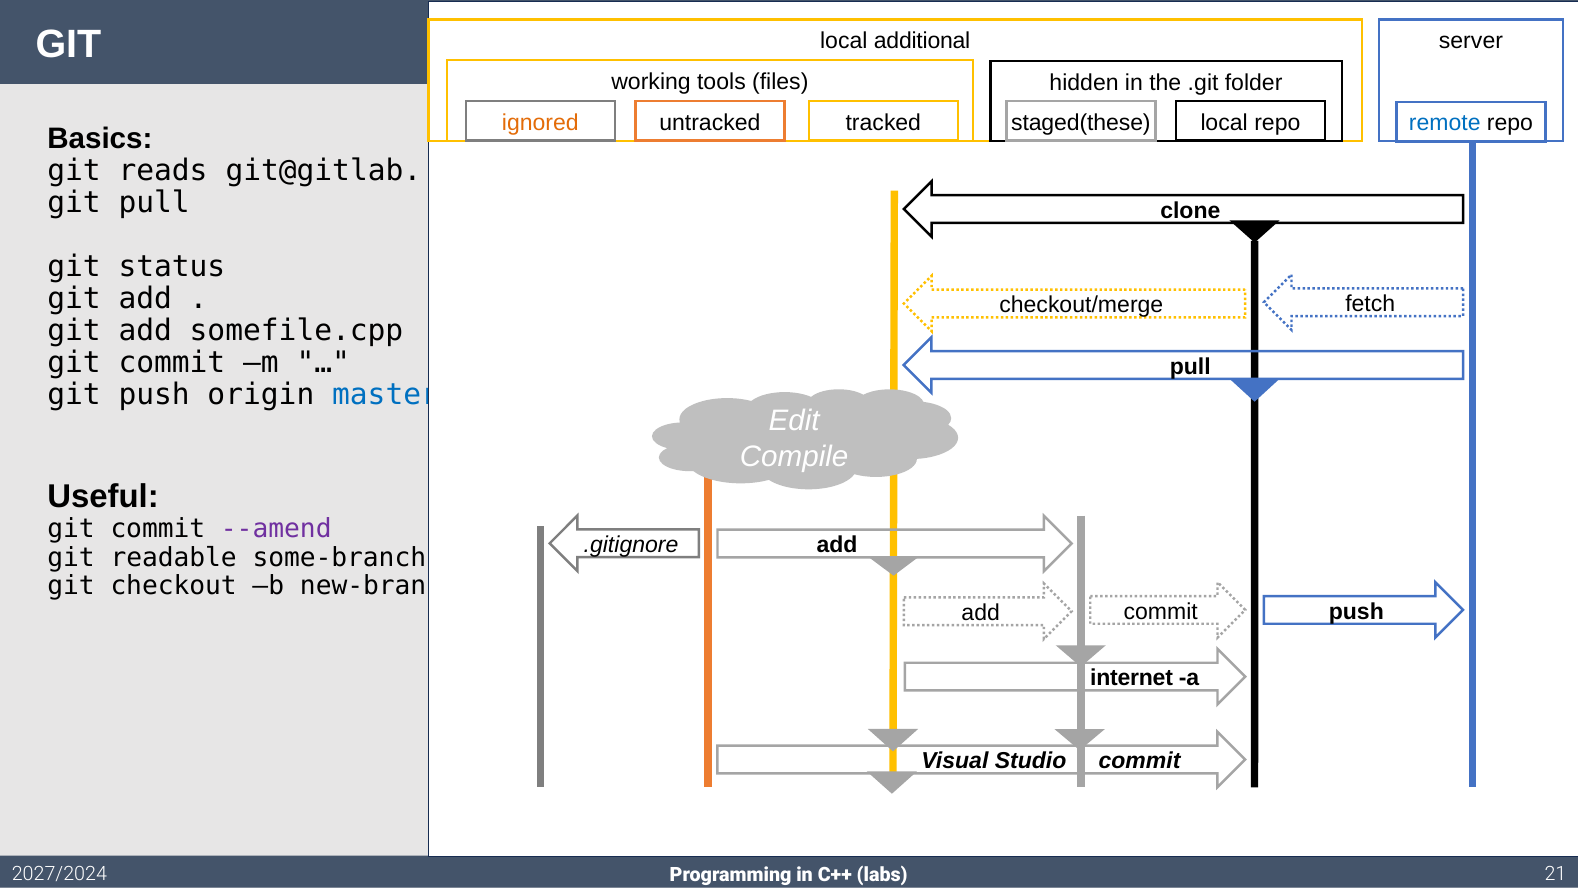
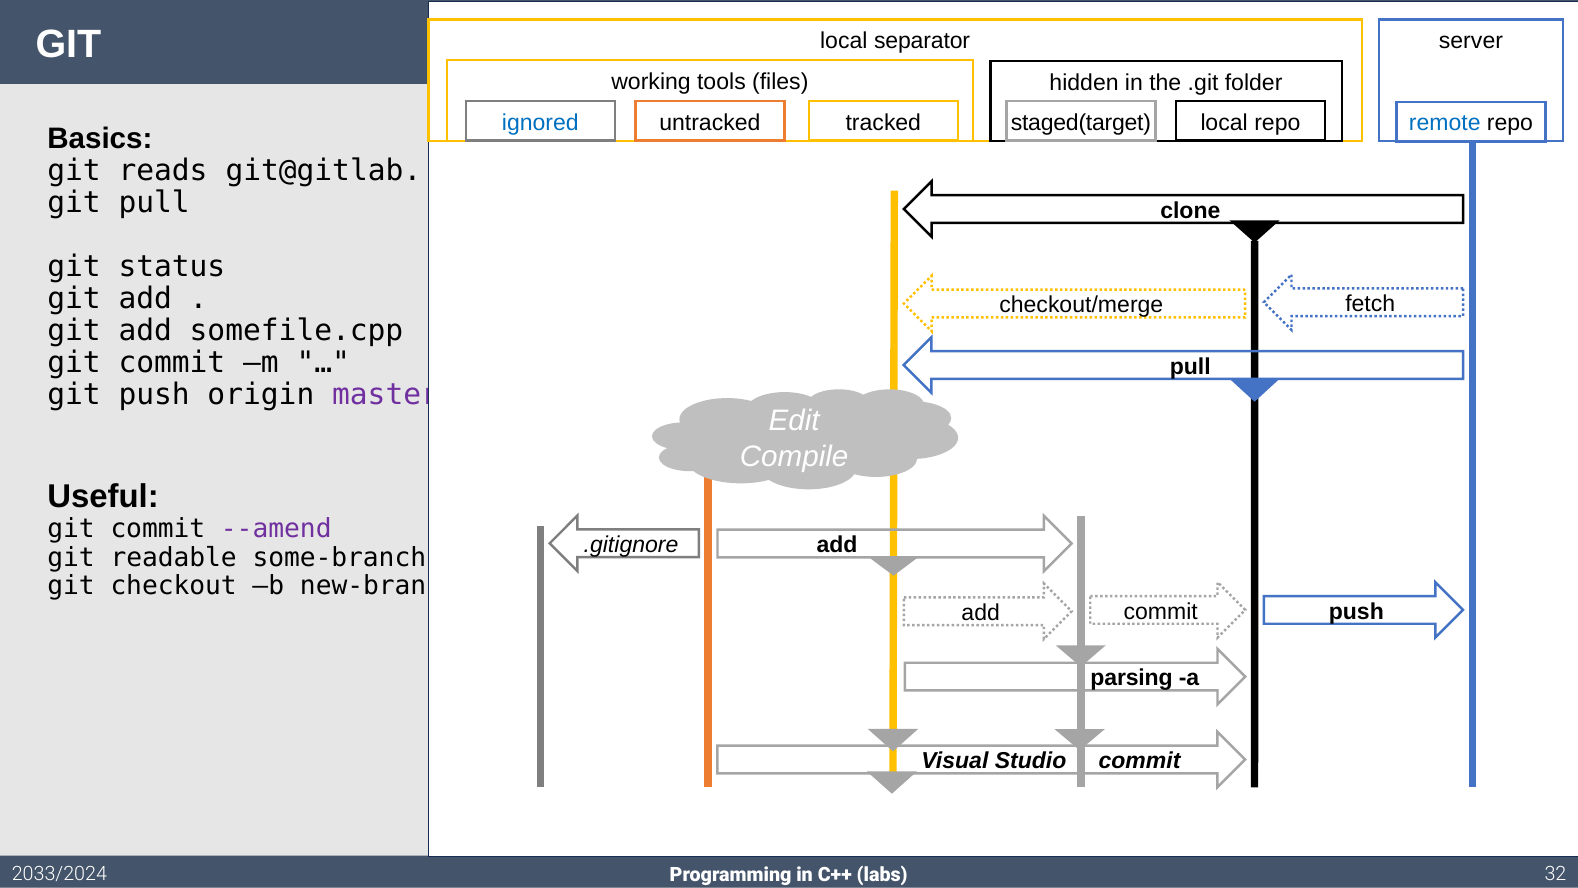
additional: additional -> separator
ignored colour: orange -> blue
staged(these: staged(these -> staged(target
master colour: blue -> purple
internet: internet -> parsing
2027/2024: 2027/2024 -> 2033/2024
21: 21 -> 32
